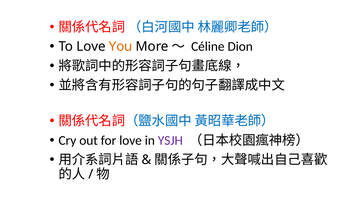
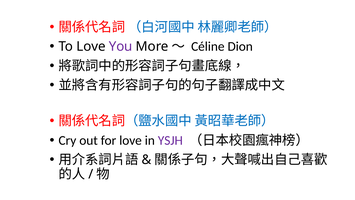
You colour: orange -> purple
